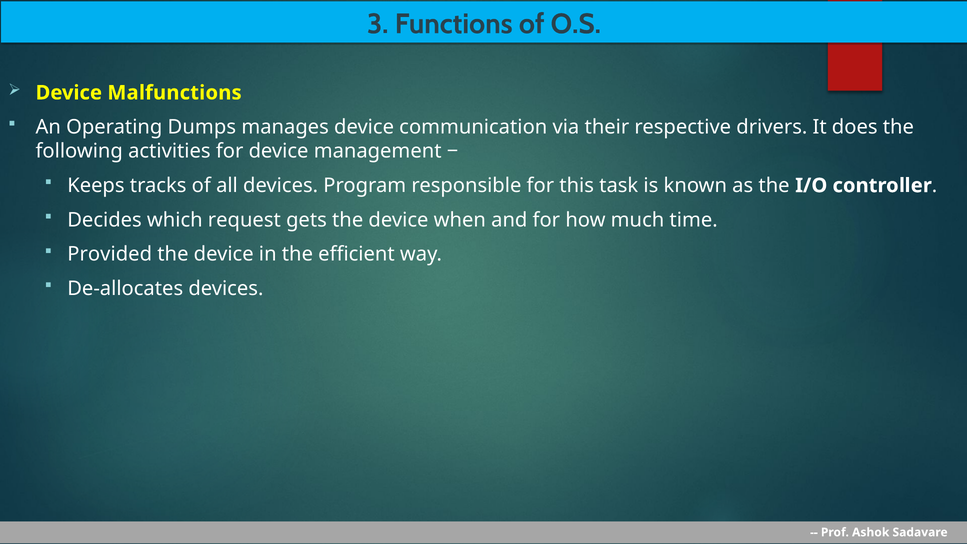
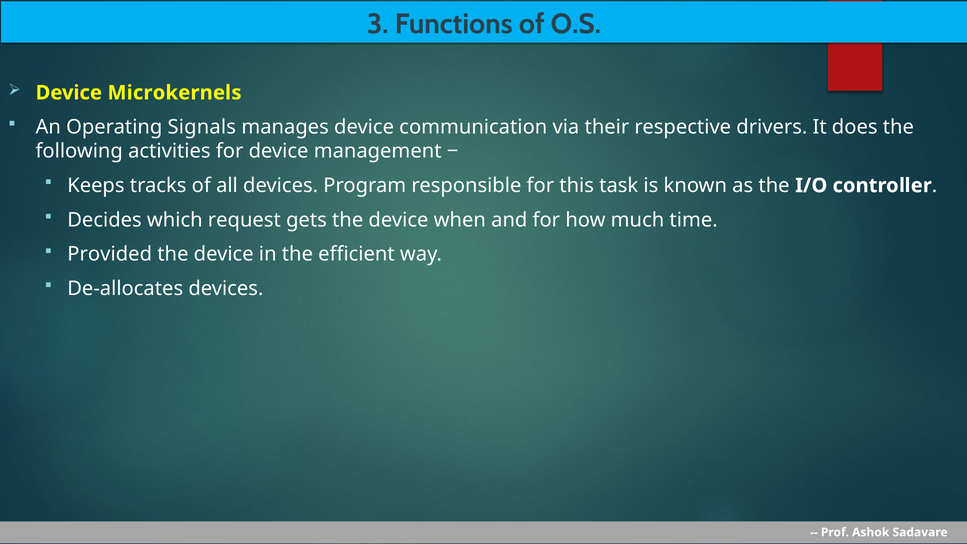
Malfunctions: Malfunctions -> Microkernels
Dumps: Dumps -> Signals
